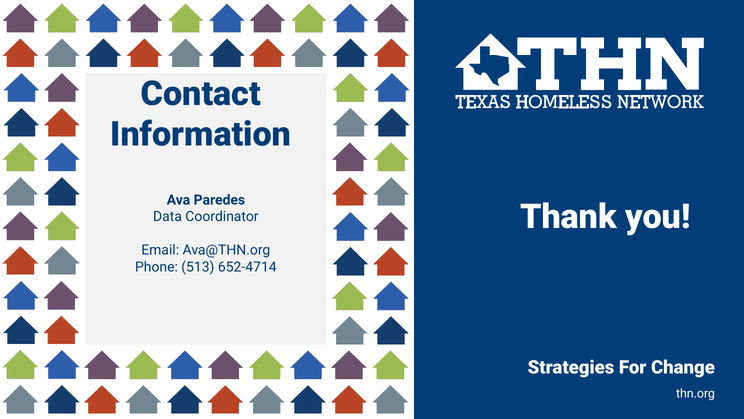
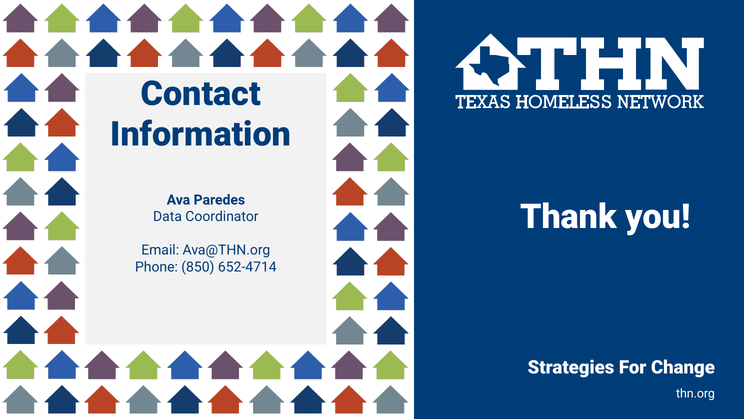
513: 513 -> 850
